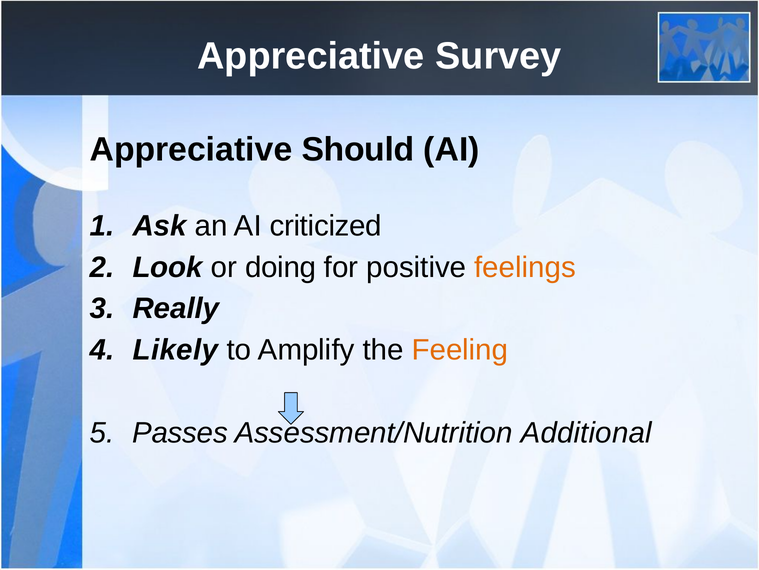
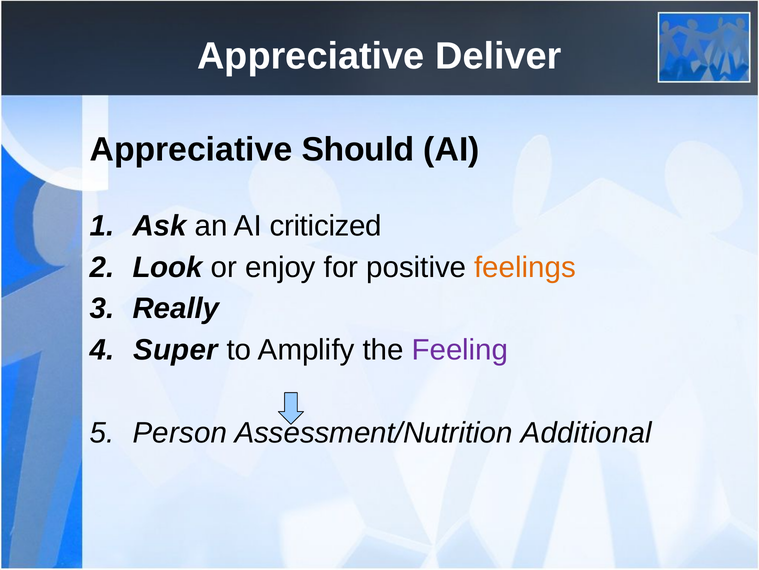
Survey: Survey -> Deliver
doing: doing -> enjoy
Likely: Likely -> Super
Feeling colour: orange -> purple
Passes: Passes -> Person
